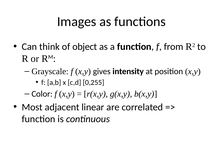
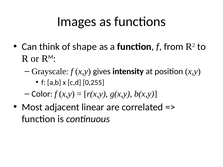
object: object -> shape
